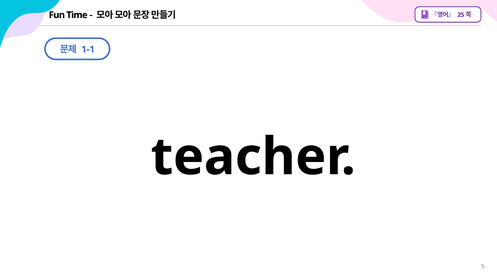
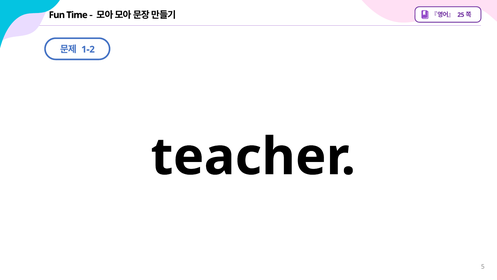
1-1: 1-1 -> 1-2
